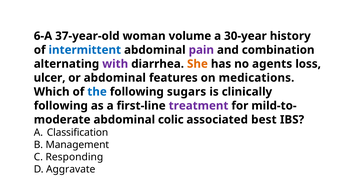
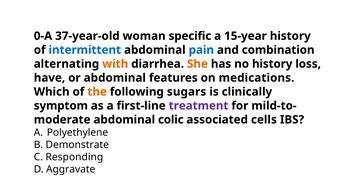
6-A: 6-A -> 0-A
volume: volume -> specific
30-year: 30-year -> 15-year
pain colour: purple -> blue
with colour: purple -> orange
no agents: agents -> history
ulcer: ulcer -> have
the colour: blue -> orange
following at (61, 106): following -> symptom
best: best -> cells
Classification: Classification -> Polyethylene
Management: Management -> Demonstrate
